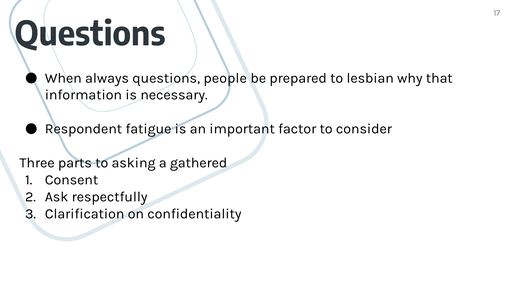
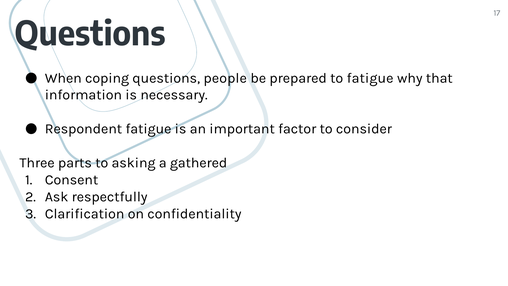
always: always -> coping
to lesbian: lesbian -> fatigue
